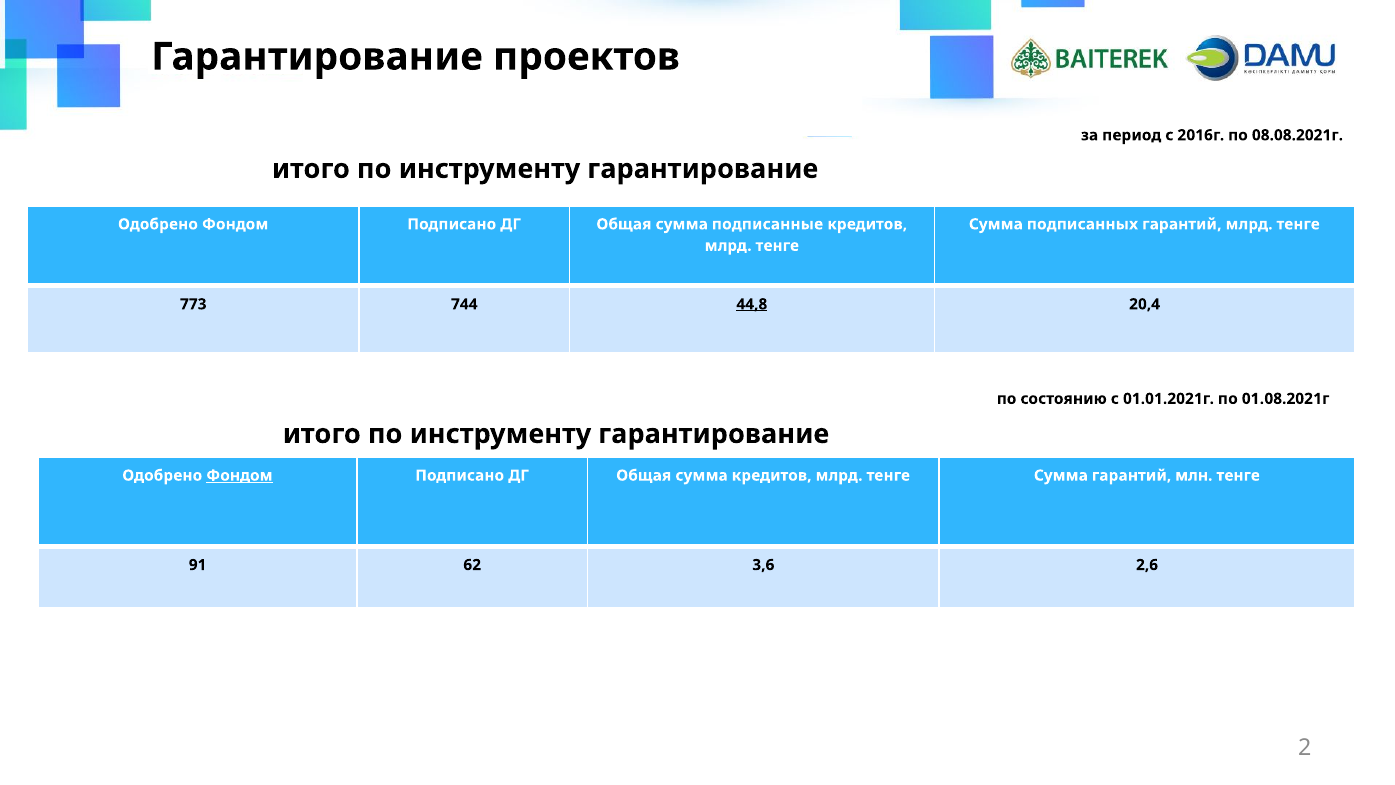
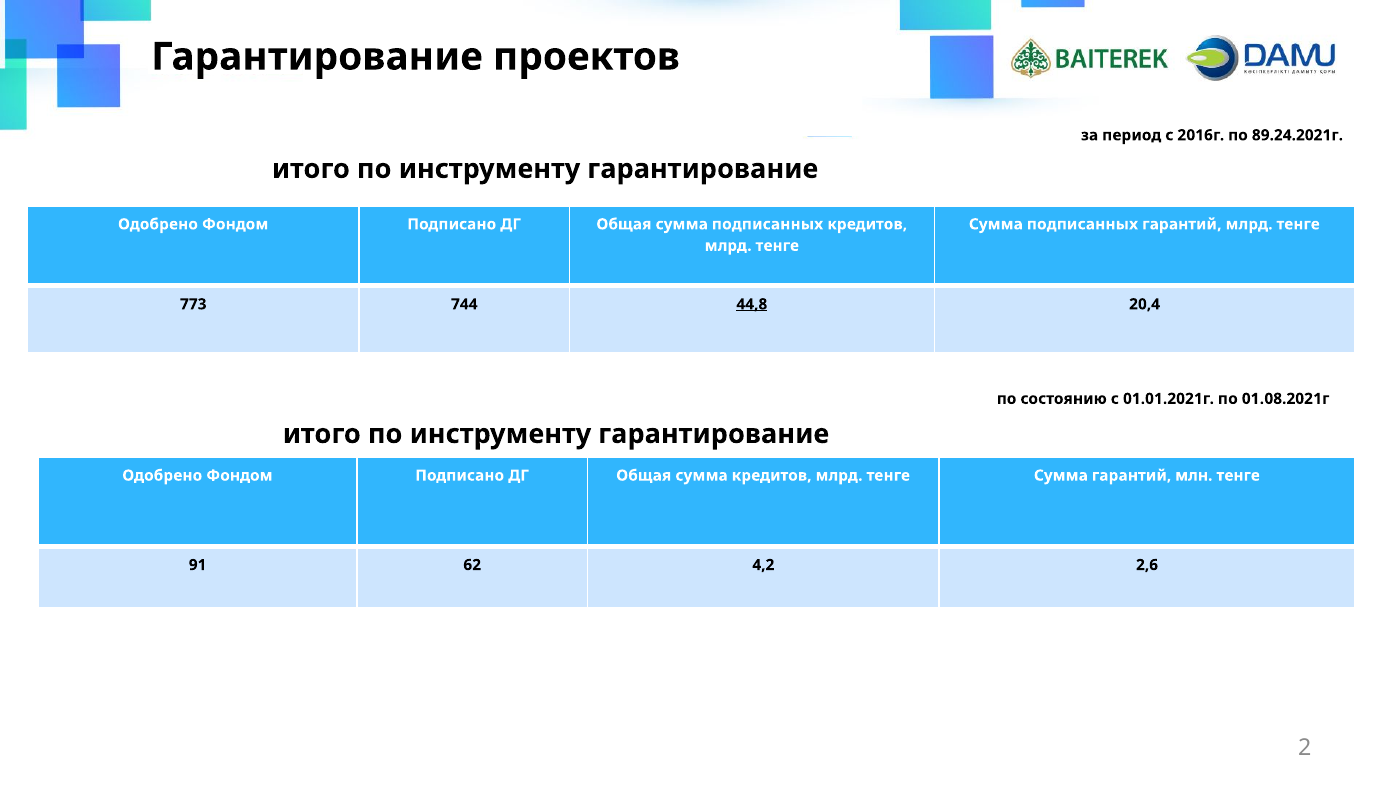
08.08.2021г: 08.08.2021г -> 89.24.2021г
Общая сумма подписанные: подписанные -> подписанных
Фондом at (239, 475) underline: present -> none
3,6: 3,6 -> 4,2
